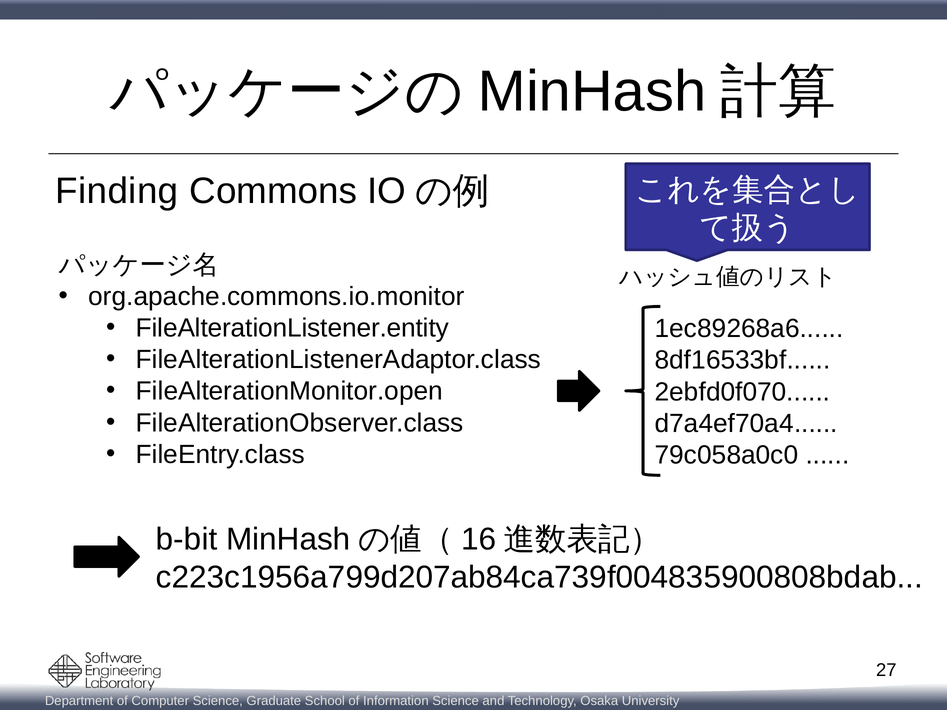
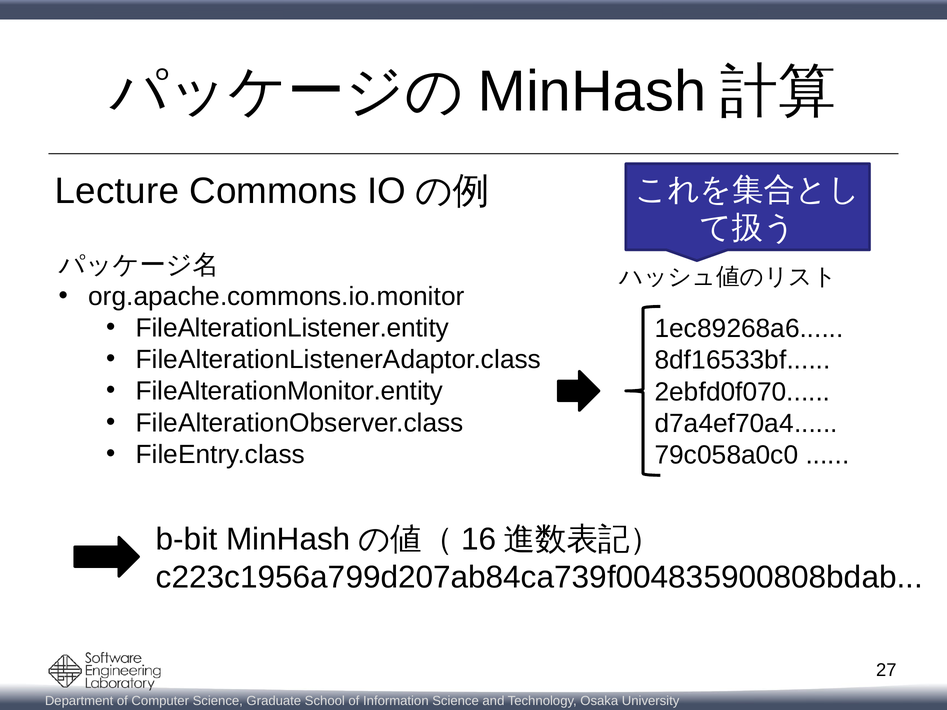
Finding: Finding -> Lecture
FileAlterationMonitor.open: FileAlterationMonitor.open -> FileAlterationMonitor.entity
